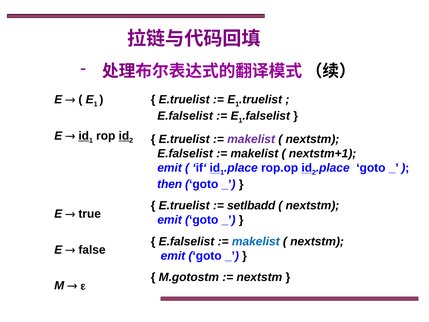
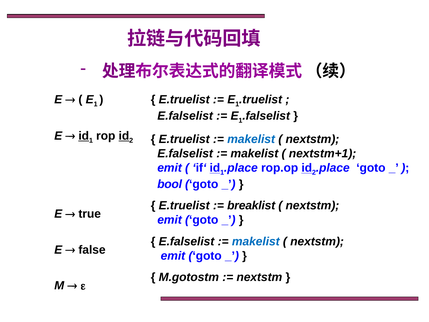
makelist at (251, 139) colour: purple -> blue
then: then -> bool
setlbadd: setlbadd -> breaklist
